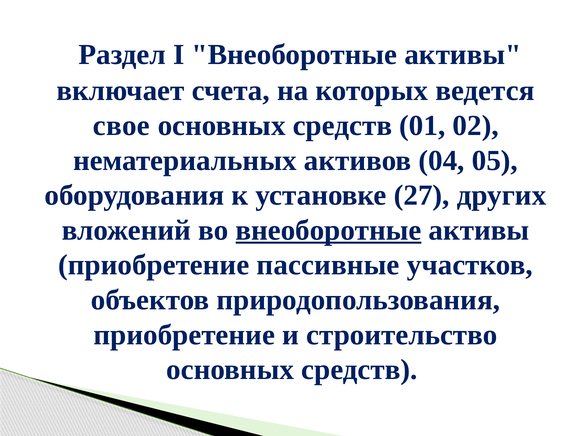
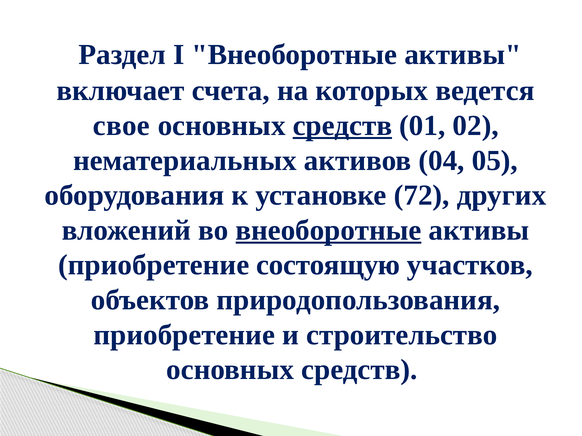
средств at (342, 126) underline: none -> present
27: 27 -> 72
пассивные: пассивные -> состоящую
